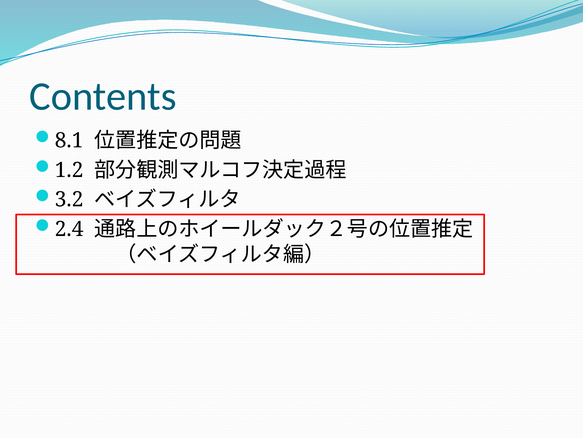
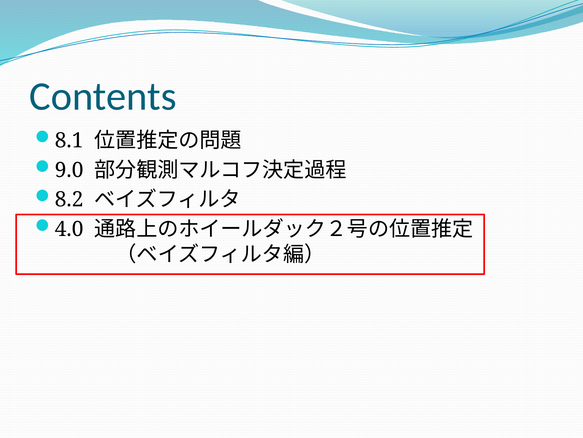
1.2: 1.2 -> 9.0
3.2: 3.2 -> 8.2
2.4: 2.4 -> 4.0
